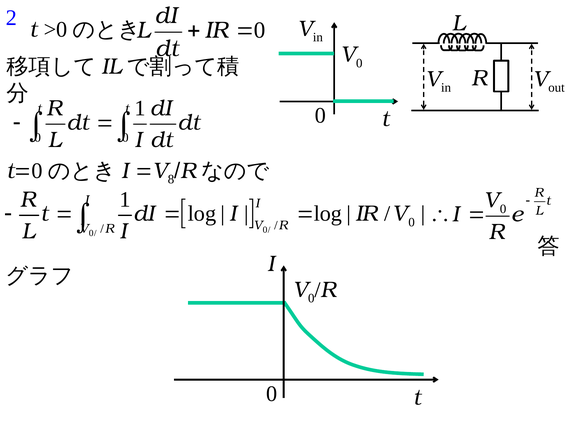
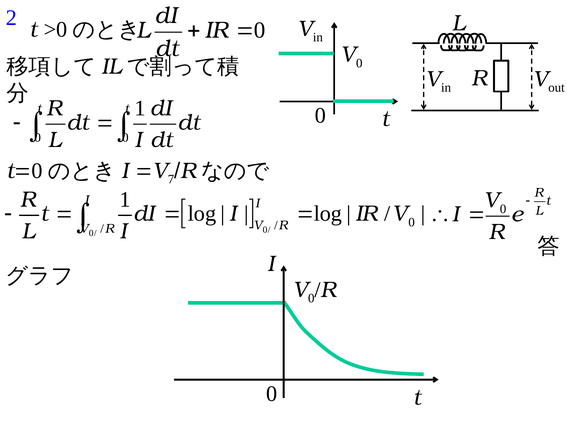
8: 8 -> 7
